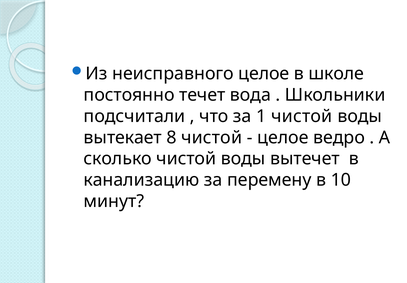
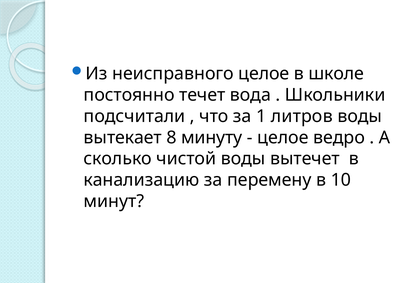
1 чистой: чистой -> литров
8 чистой: чистой -> минуту
